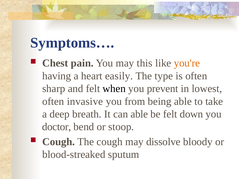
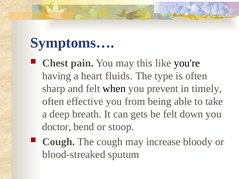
you're colour: orange -> black
easily: easily -> fluids
lowest: lowest -> timely
invasive: invasive -> effective
can able: able -> gets
dissolve: dissolve -> increase
